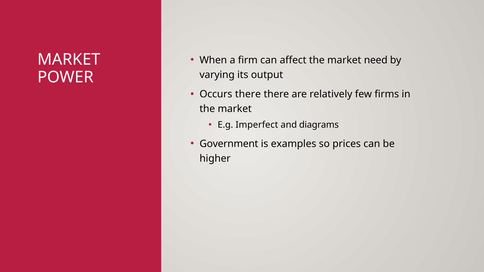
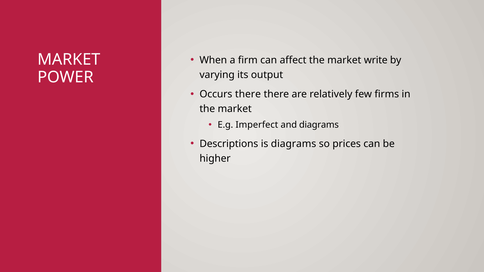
need: need -> write
Government: Government -> Descriptions
is examples: examples -> diagrams
